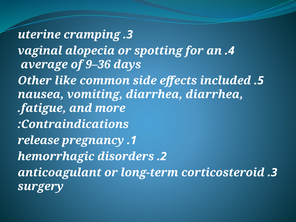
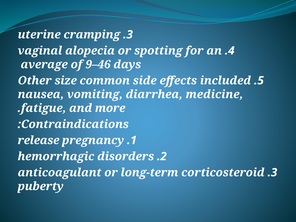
9–36: 9–36 -> 9–46
like: like -> size
diarrhea diarrhea: diarrhea -> medicine
surgery: surgery -> puberty
